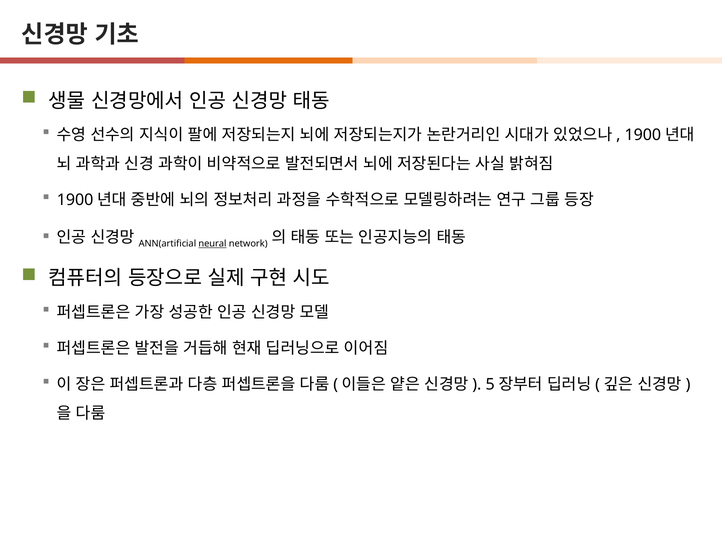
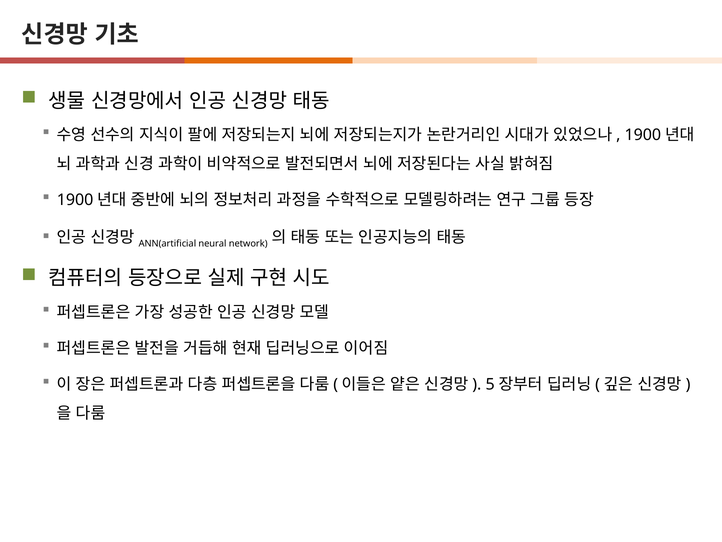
neural underline: present -> none
